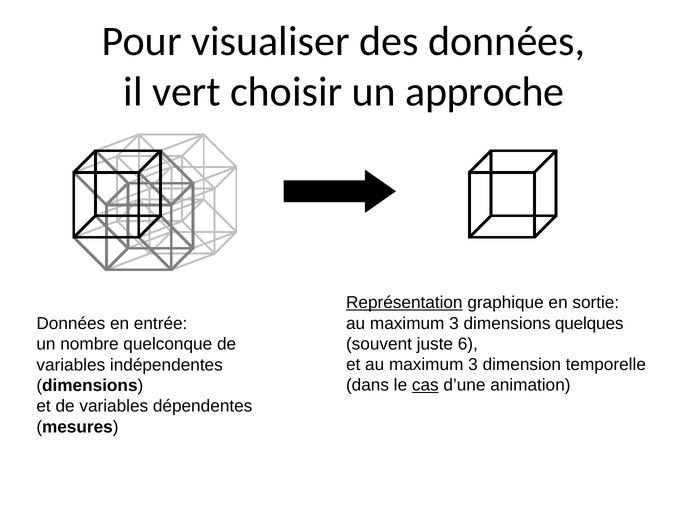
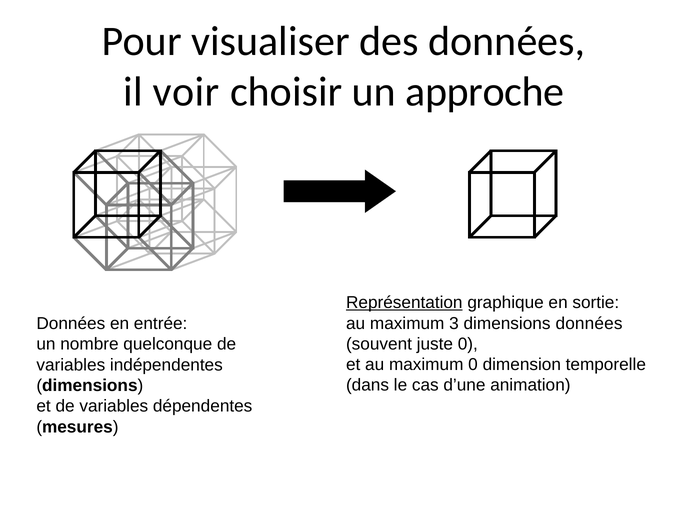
vert: vert -> voir
dimensions quelques: quelques -> données
juste 6: 6 -> 0
et au maximum 3: 3 -> 0
cas underline: present -> none
